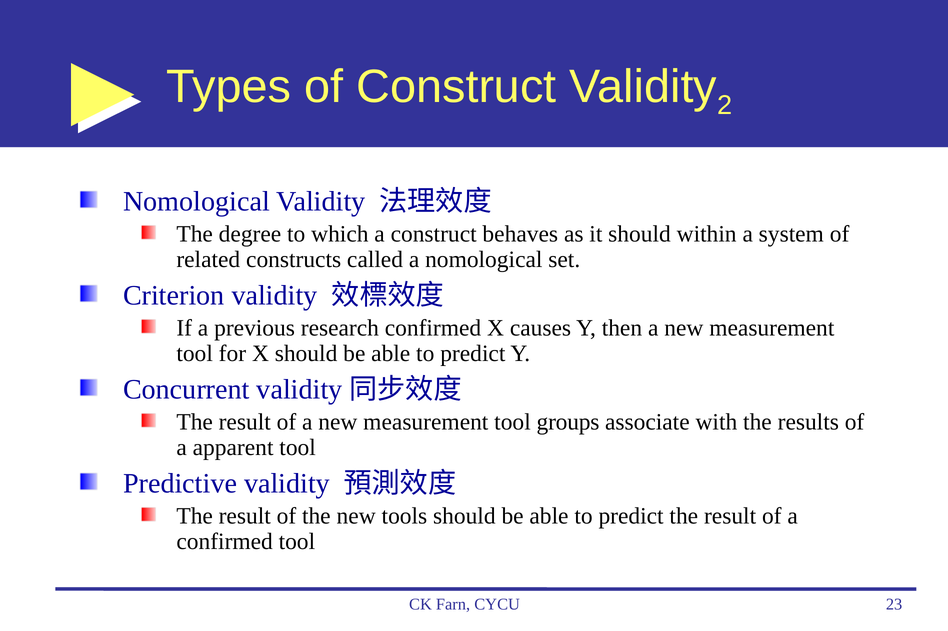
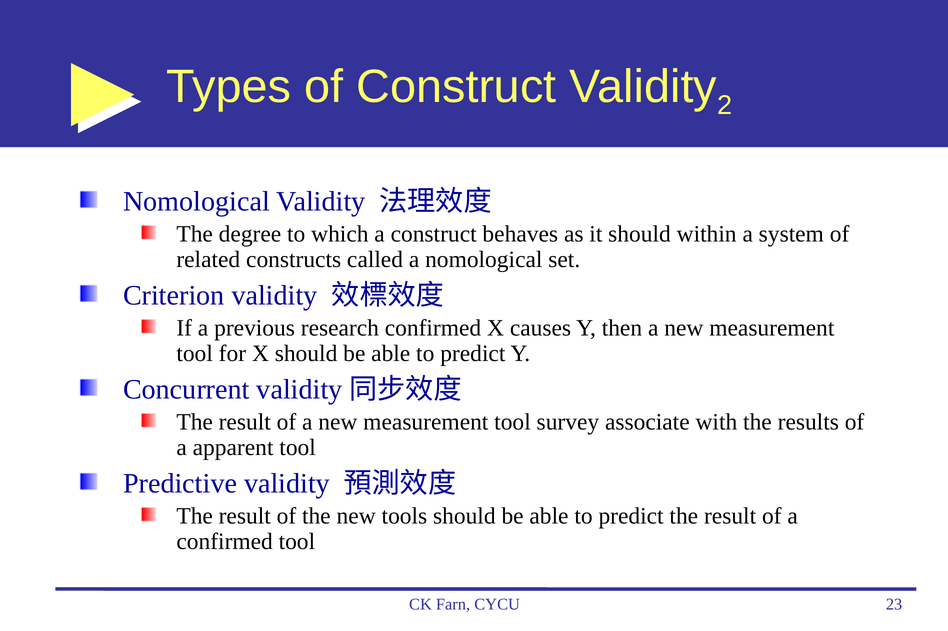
groups: groups -> survey
